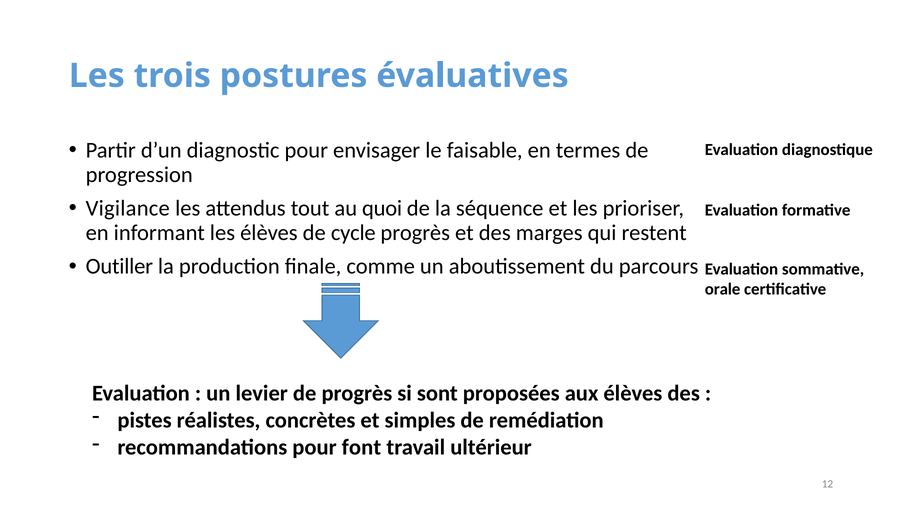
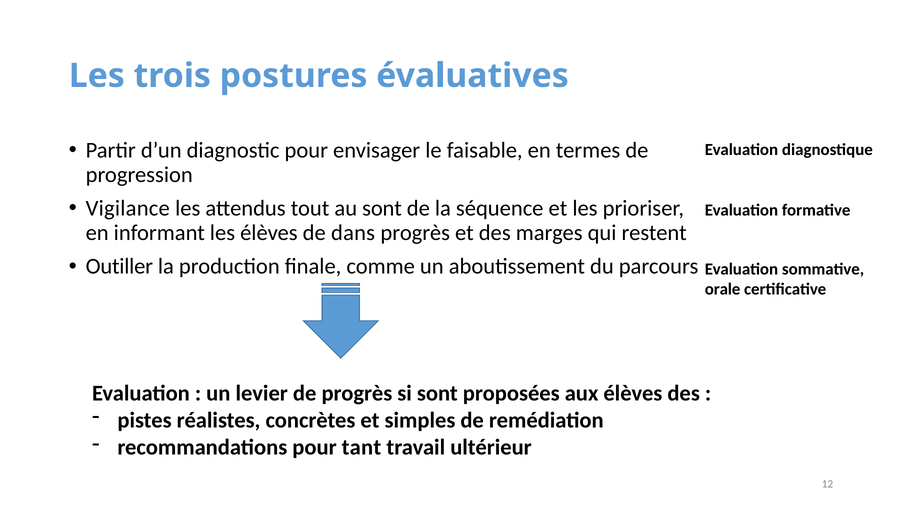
au quoi: quoi -> sont
cycle: cycle -> dans
font: font -> tant
